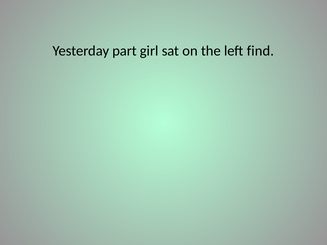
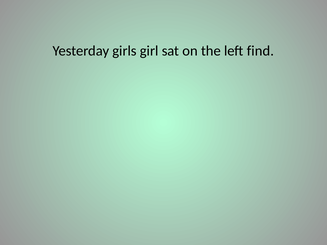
part: part -> girls
